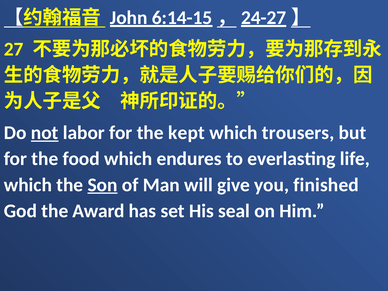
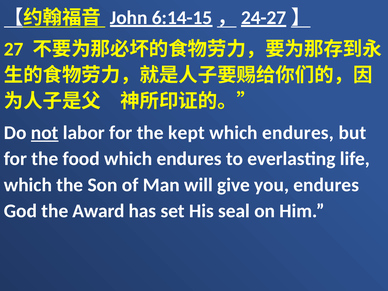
trousers at (298, 133): trousers -> endures
Son underline: present -> none
you finished: finished -> endures
